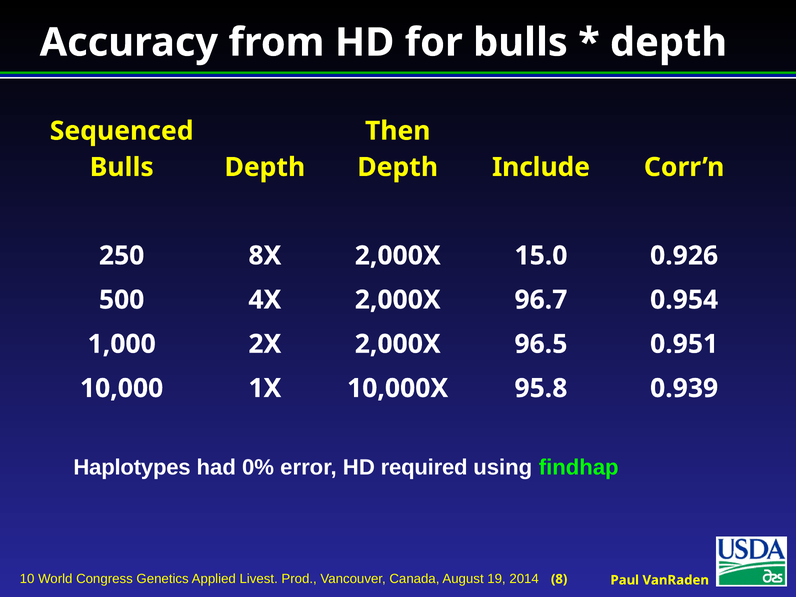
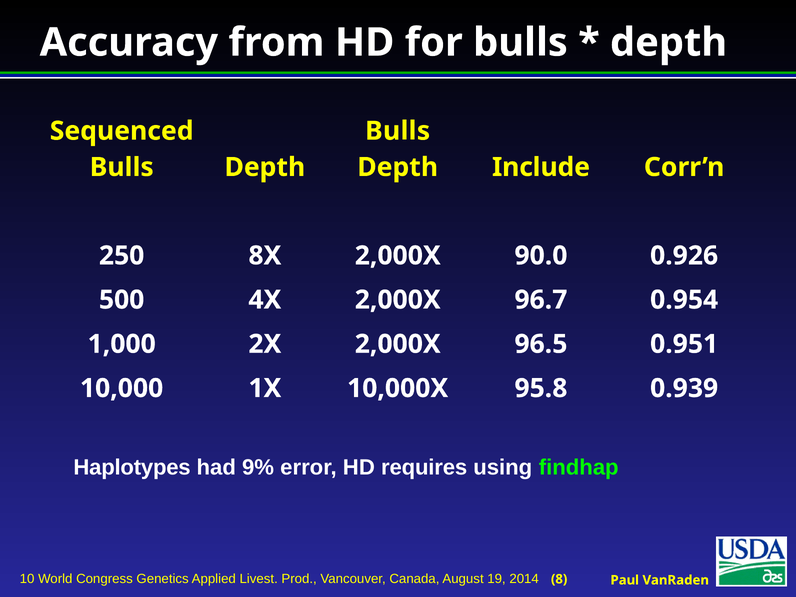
Then at (398, 131): Then -> Bulls
15.0: 15.0 -> 90.0
0%: 0% -> 9%
required: required -> requires
